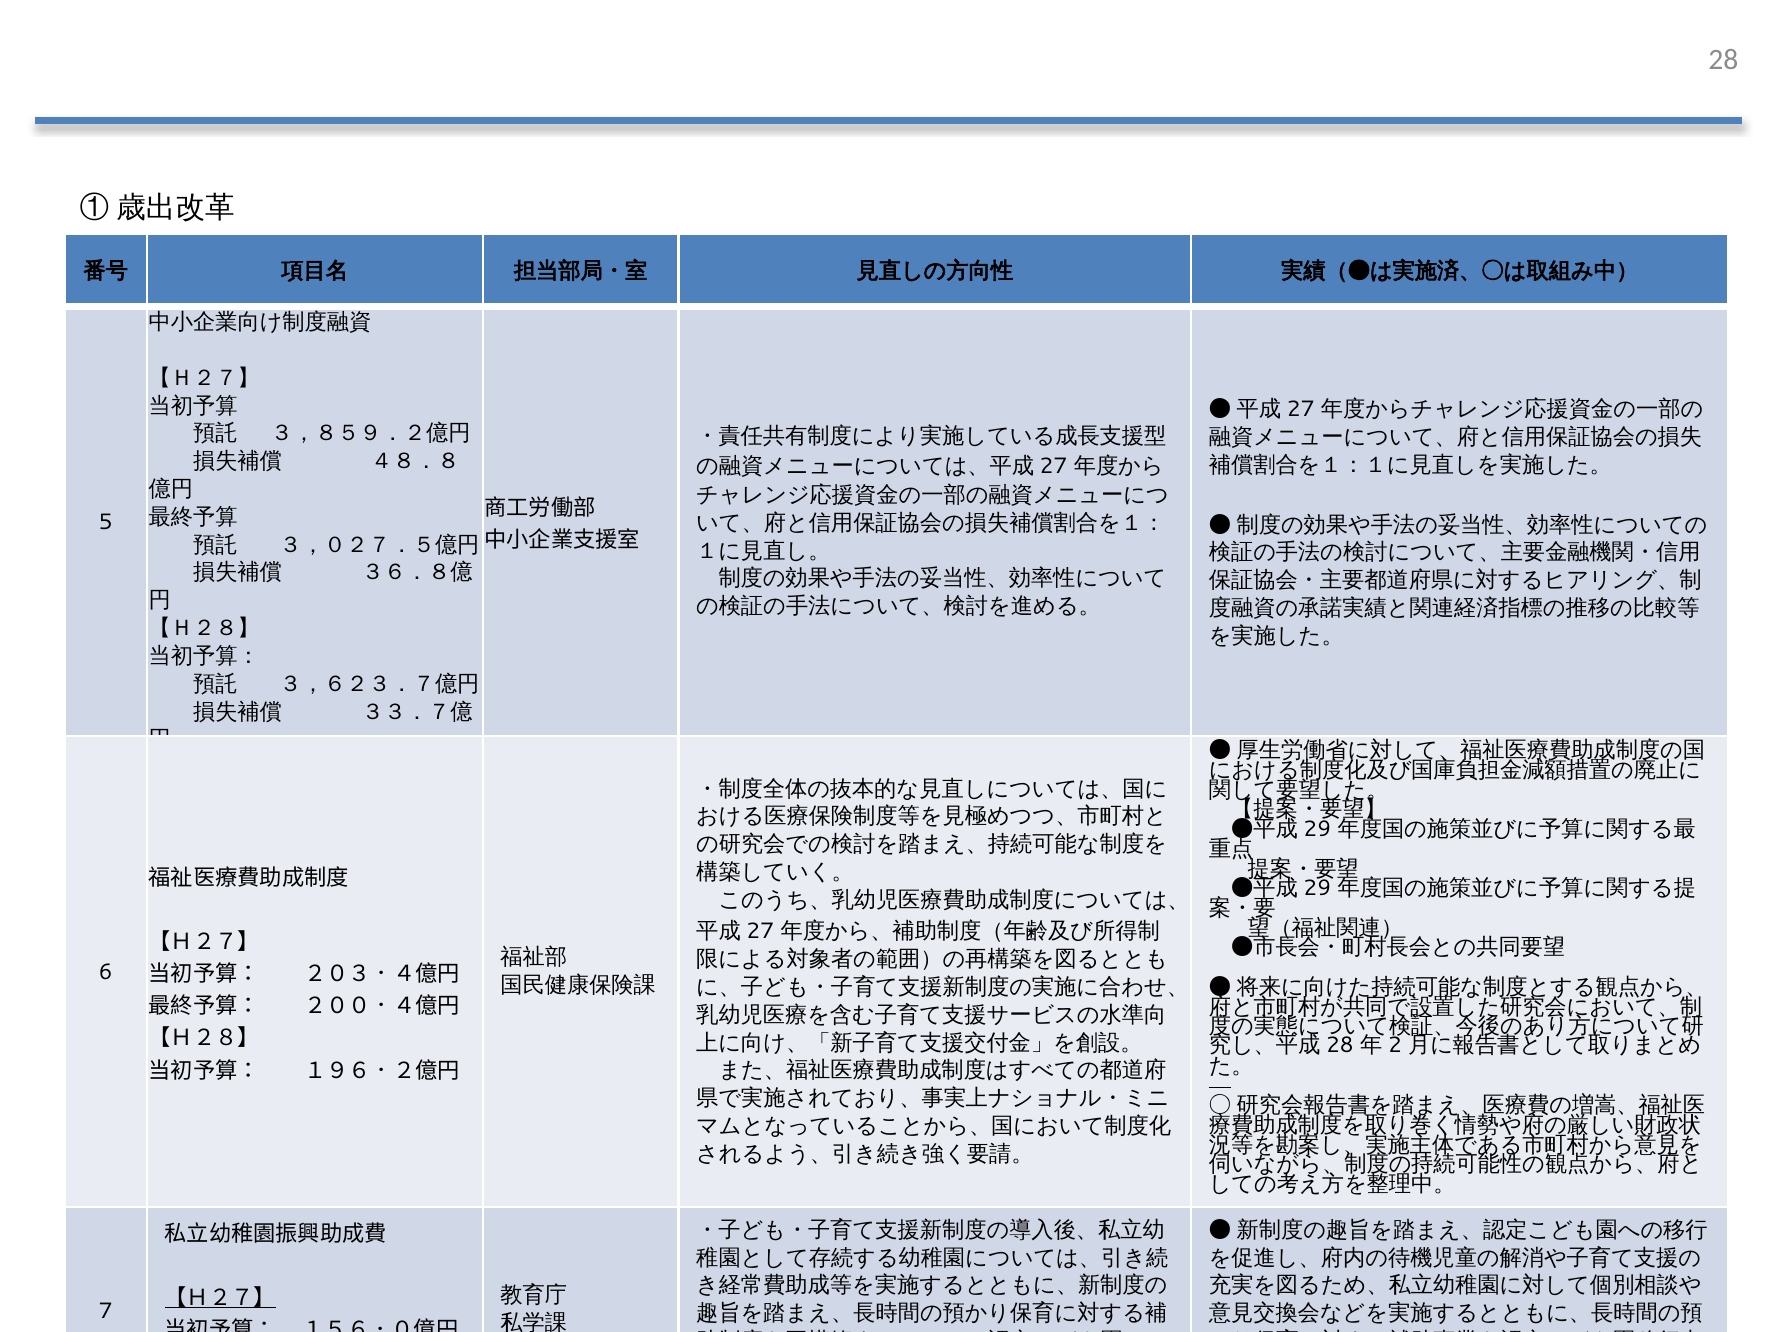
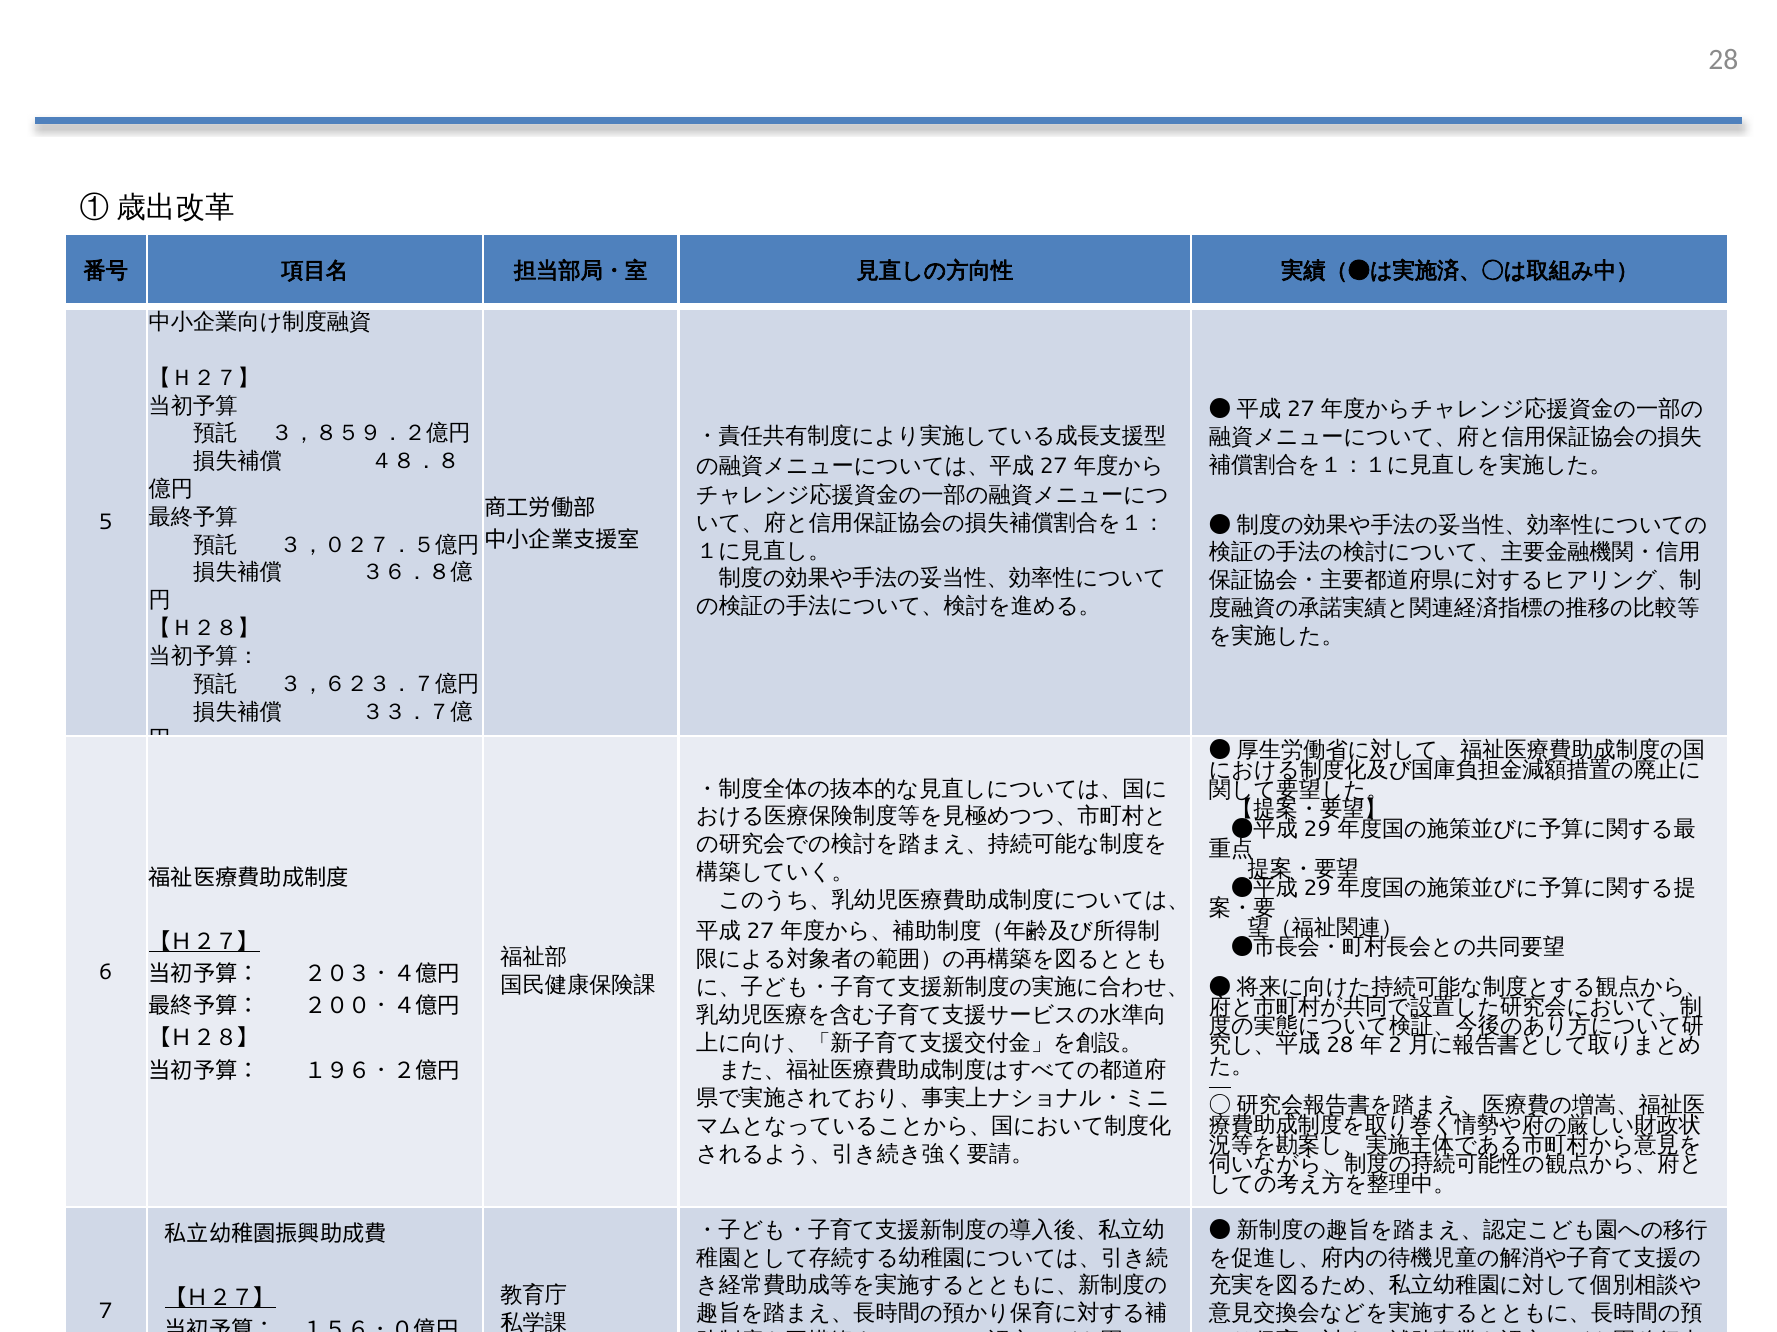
【Ｈ２７】 at (204, 942) underline: none -> present
